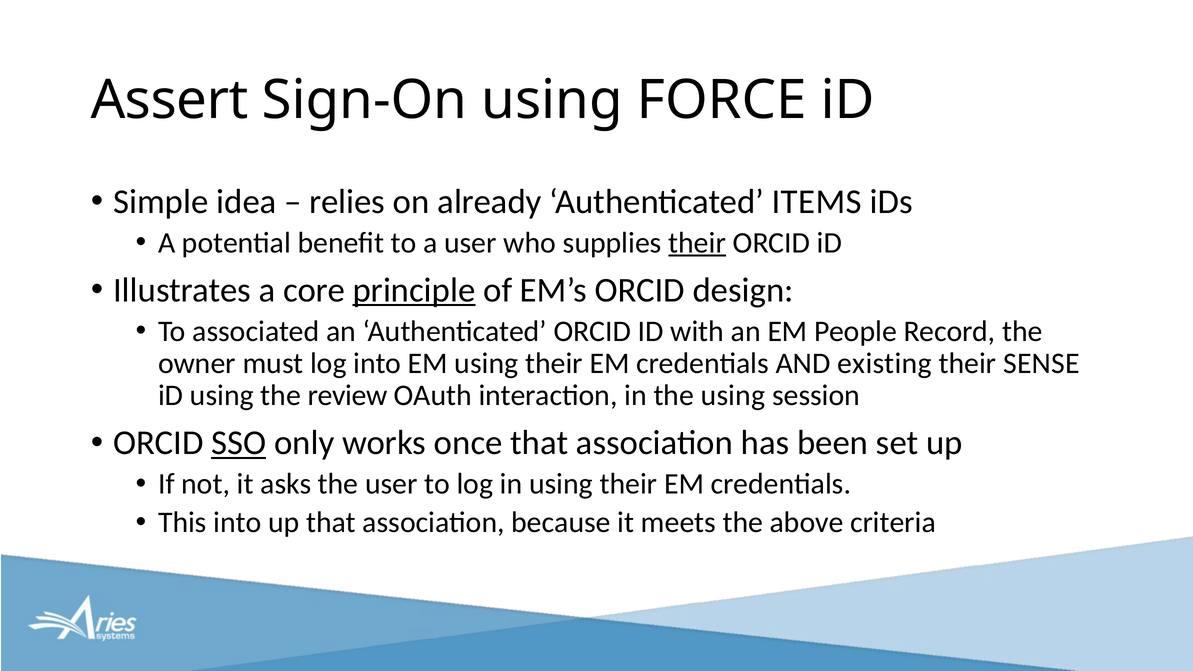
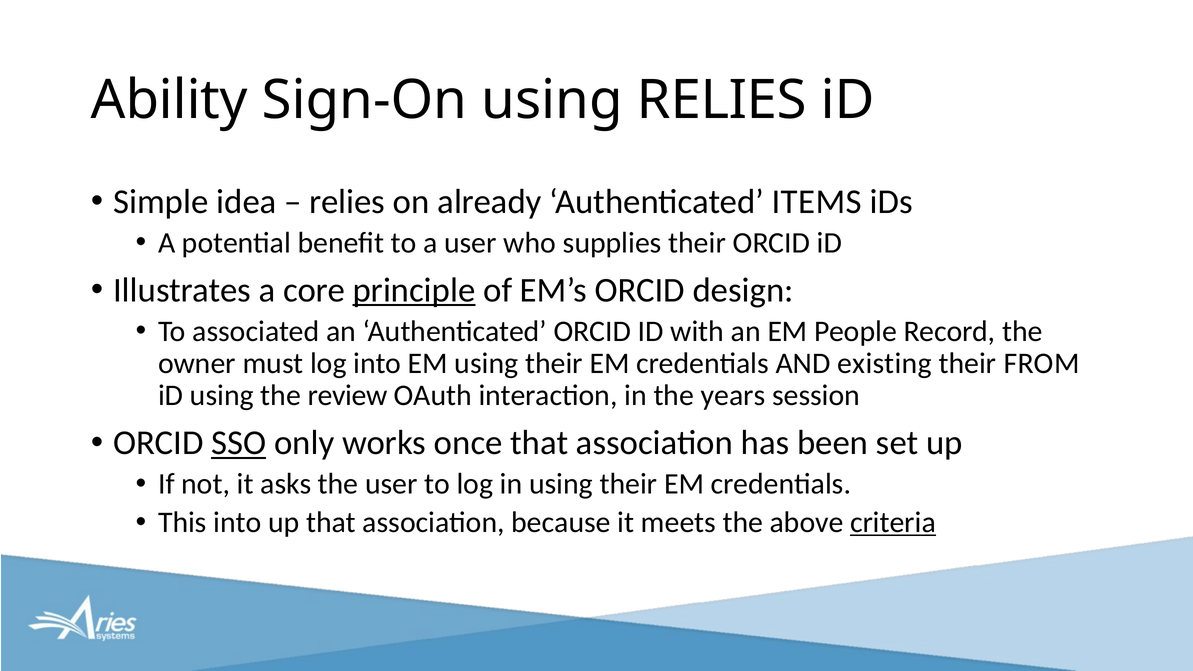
Assert: Assert -> Ability
using FORCE: FORCE -> RELIES
their at (697, 243) underline: present -> none
SENSE: SENSE -> FROM
the using: using -> years
criteria underline: none -> present
